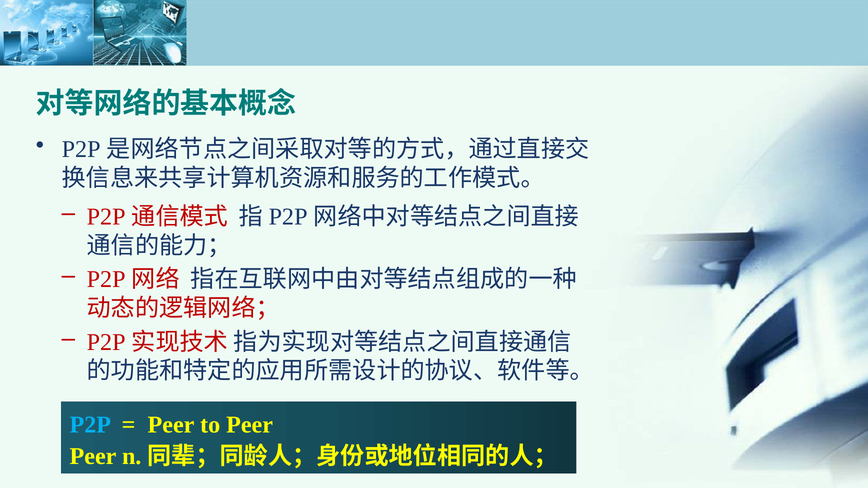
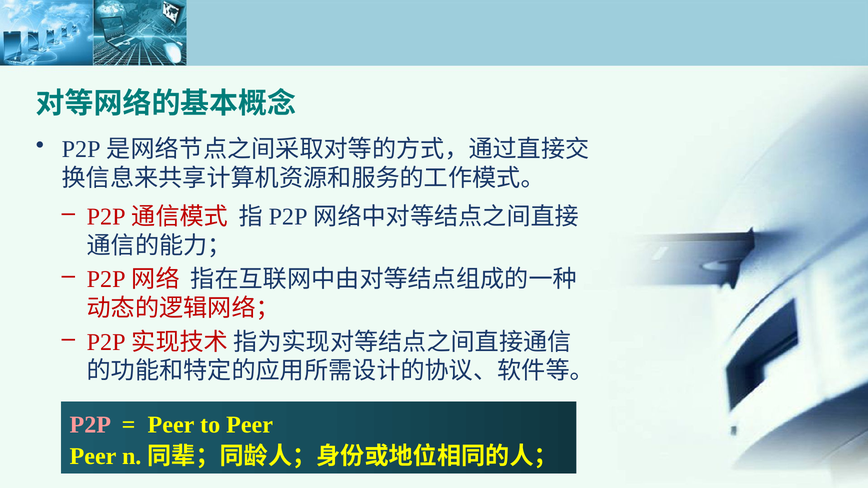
P2P colour: light blue -> pink
